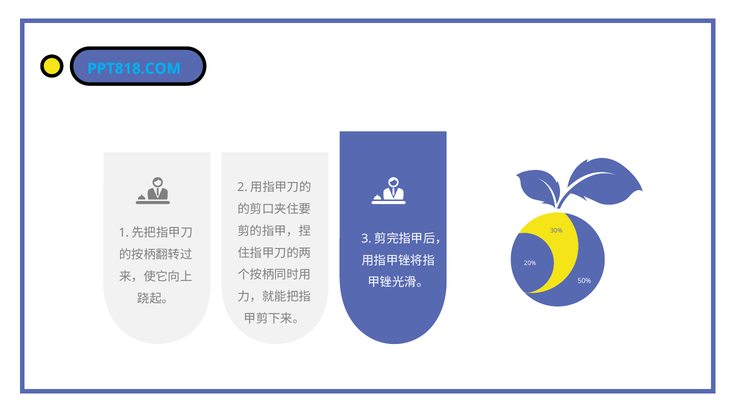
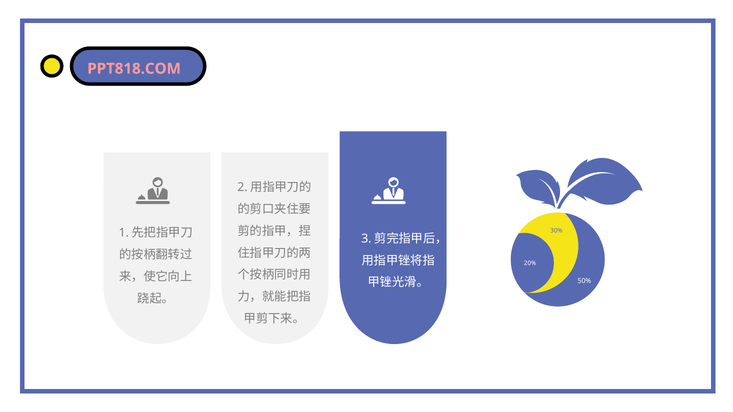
PPT818.COM colour: light blue -> pink
